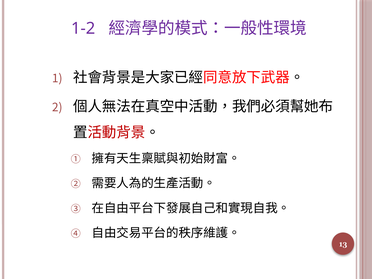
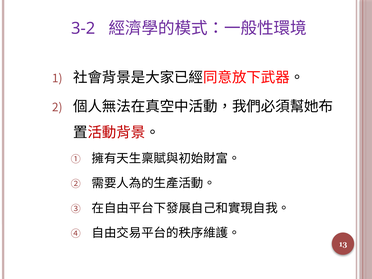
1-2: 1-2 -> 3-2
